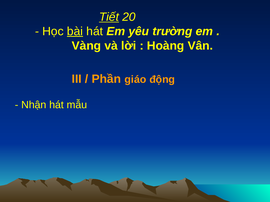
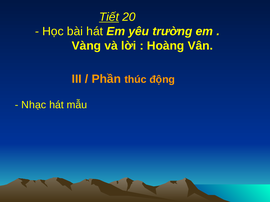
bài underline: present -> none
giáo: giáo -> thúc
Nhận: Nhận -> Nhạc
